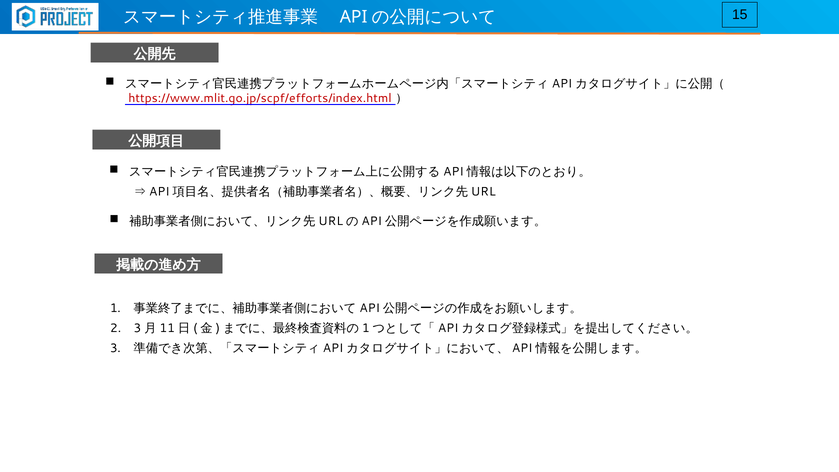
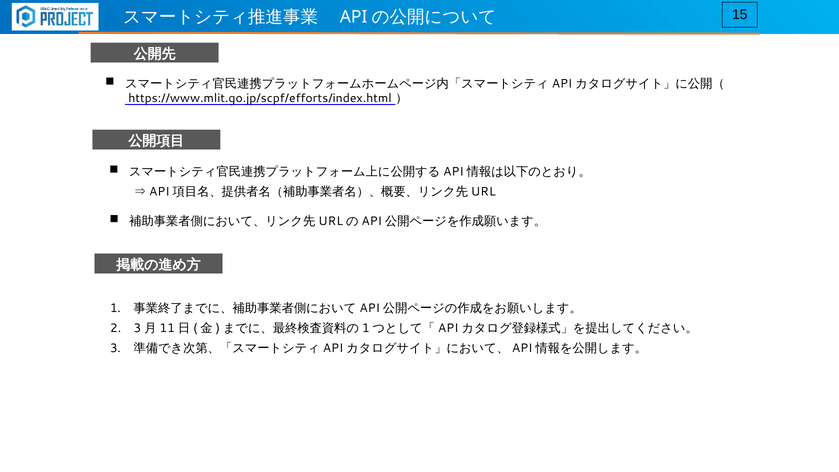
https://www.mlit.go.jp/scpf/efforts/index.html colour: red -> black
